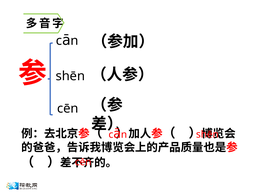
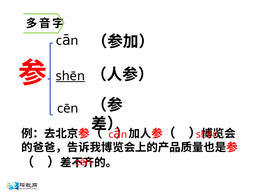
shēn at (70, 76) underline: none -> present
